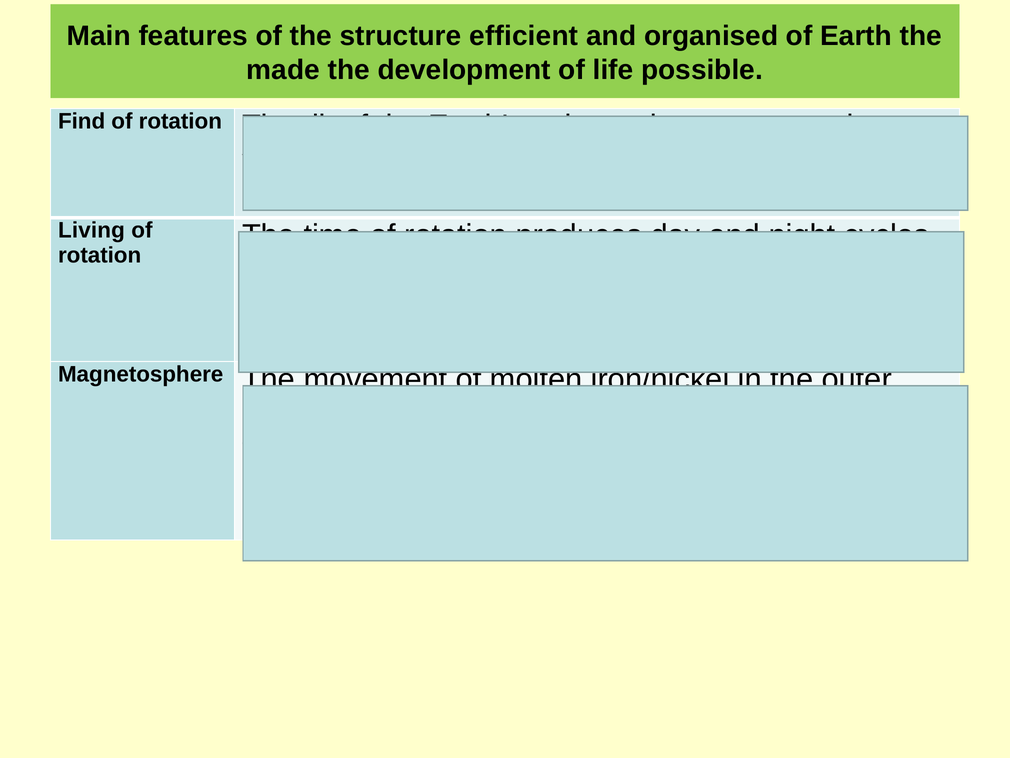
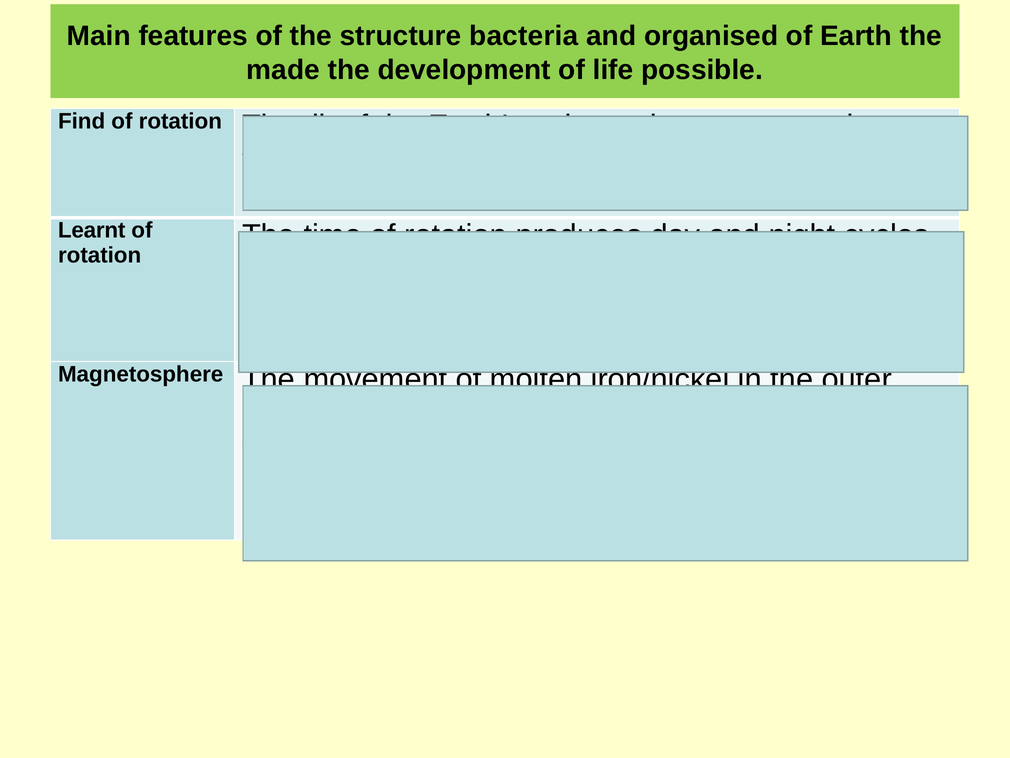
efficient: efficient -> bacteria
Living: Living -> Learnt
